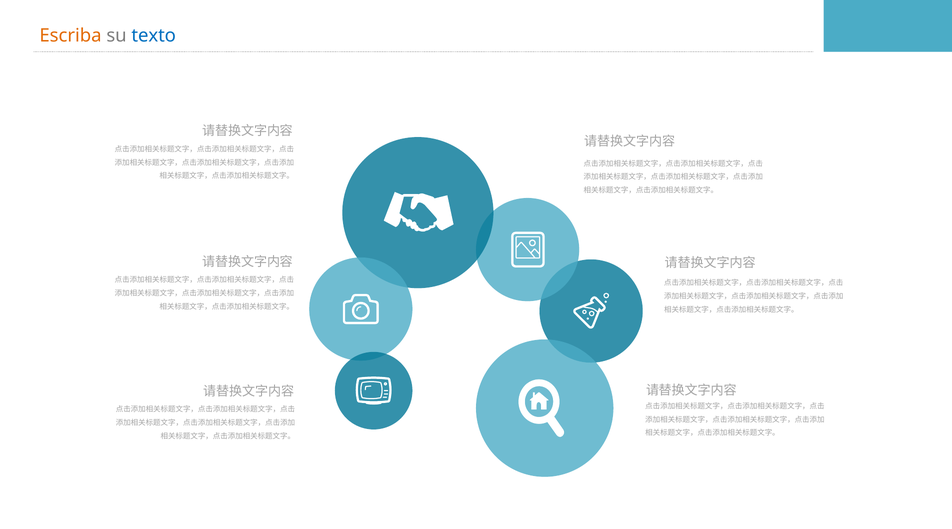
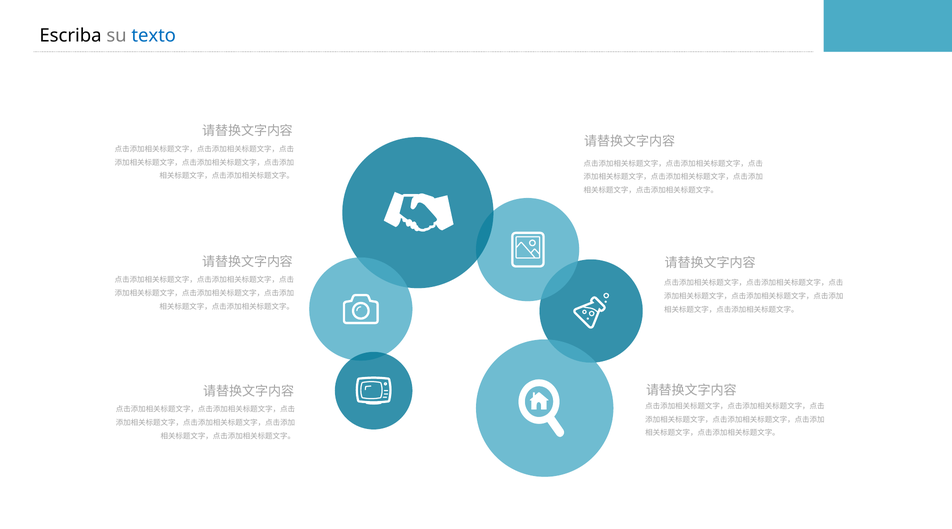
Escriba colour: orange -> black
